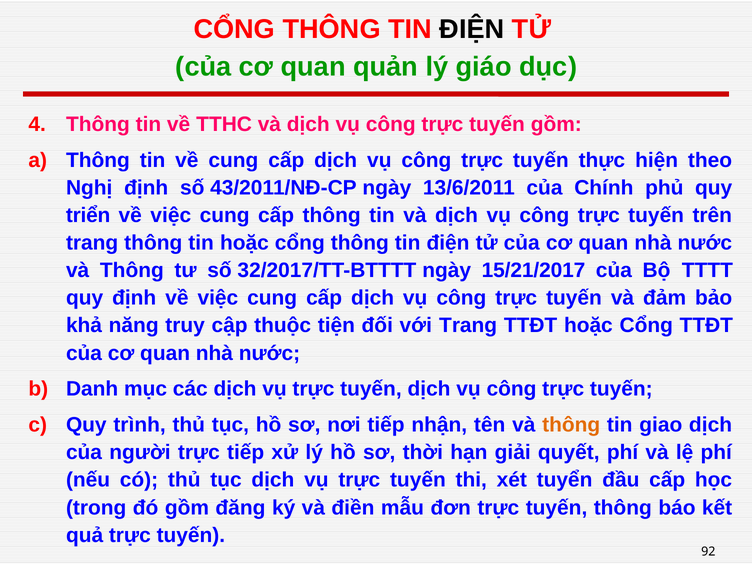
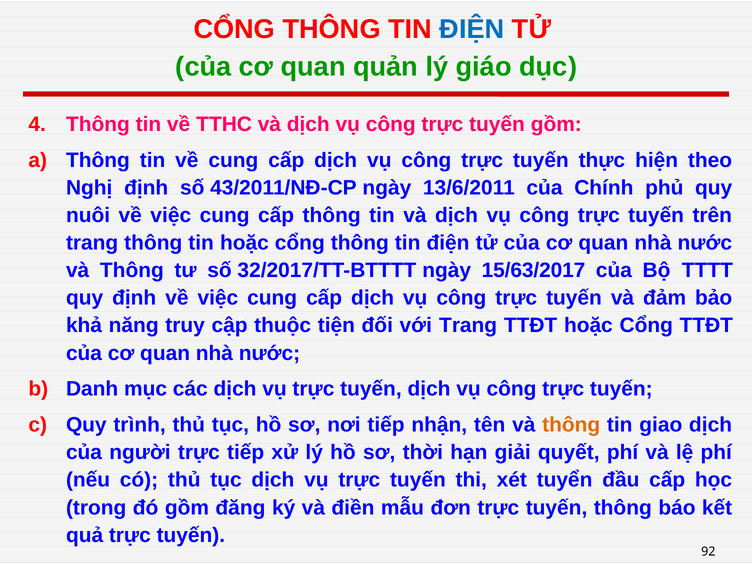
ĐIỆN at (472, 29) colour: black -> blue
triển: triển -> nuôi
15/21/2017: 15/21/2017 -> 15/63/2017
